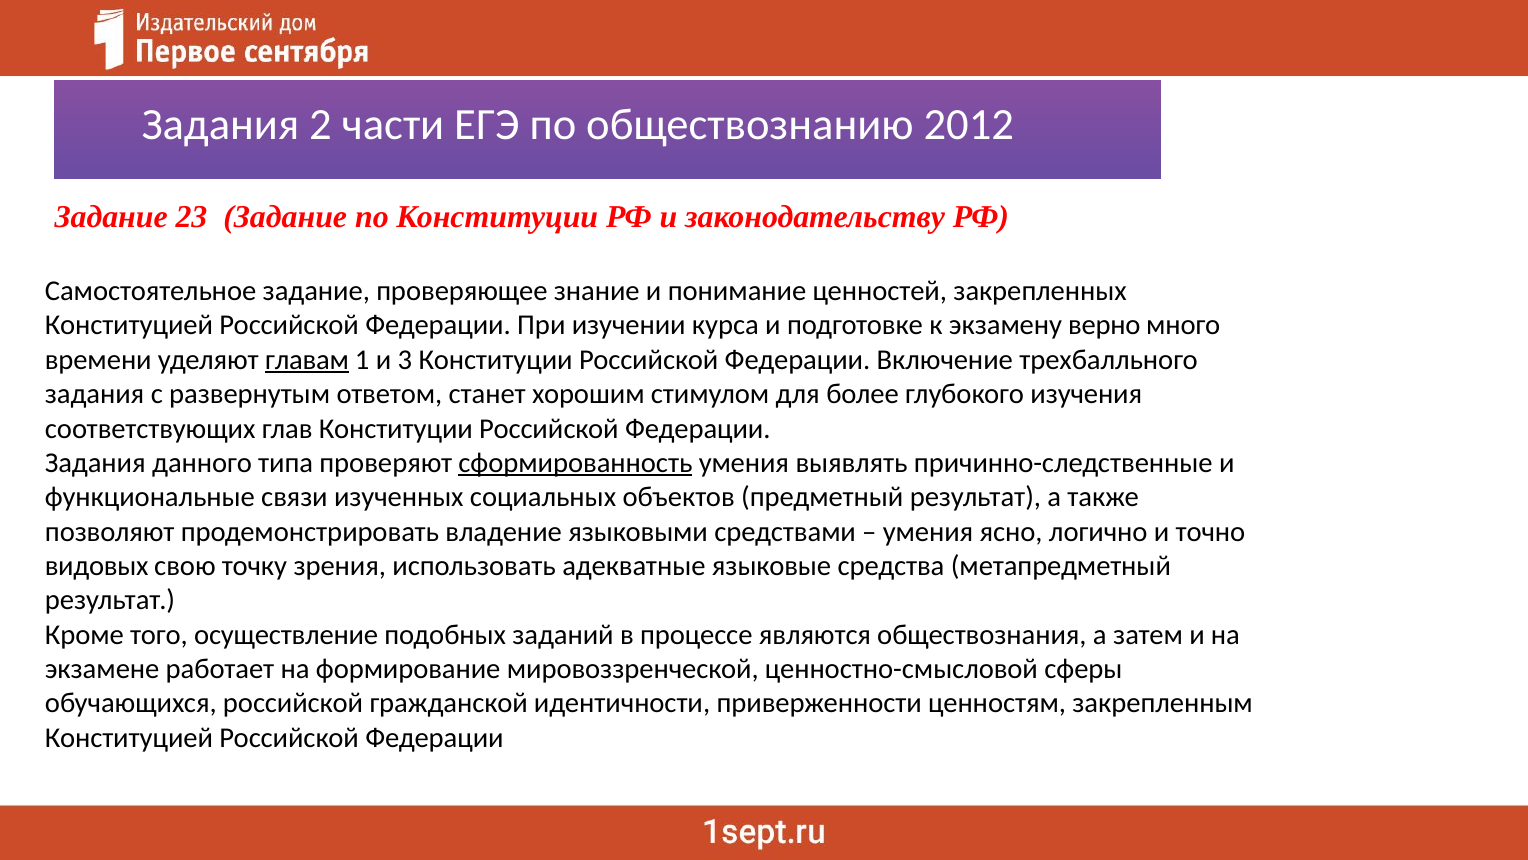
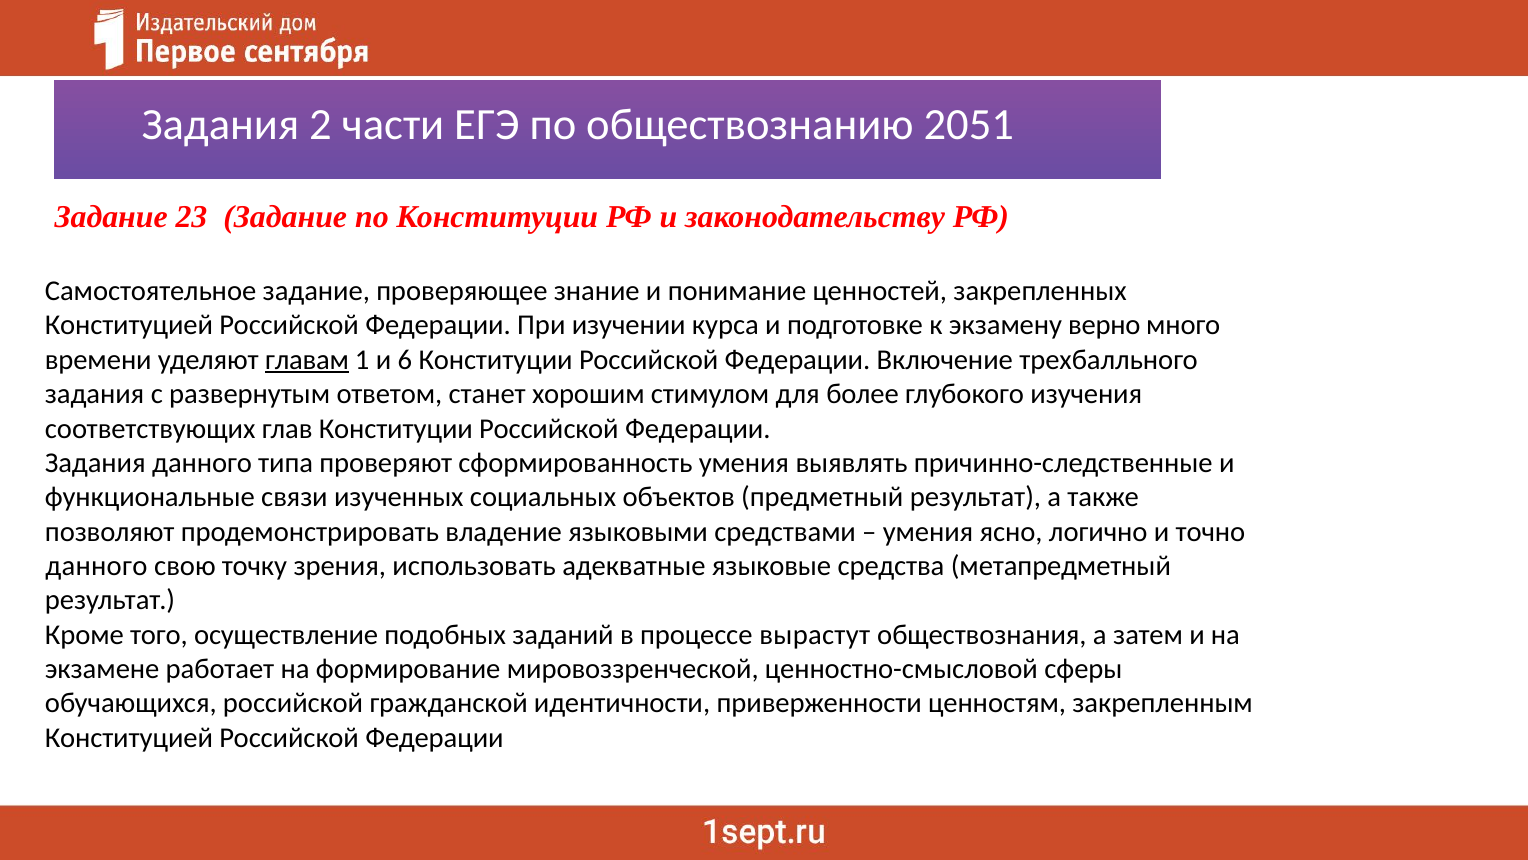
2012: 2012 -> 2051
3: 3 -> 6
сформированность underline: present -> none
видовых at (97, 566): видовых -> данного
являются: являются -> вырастут
